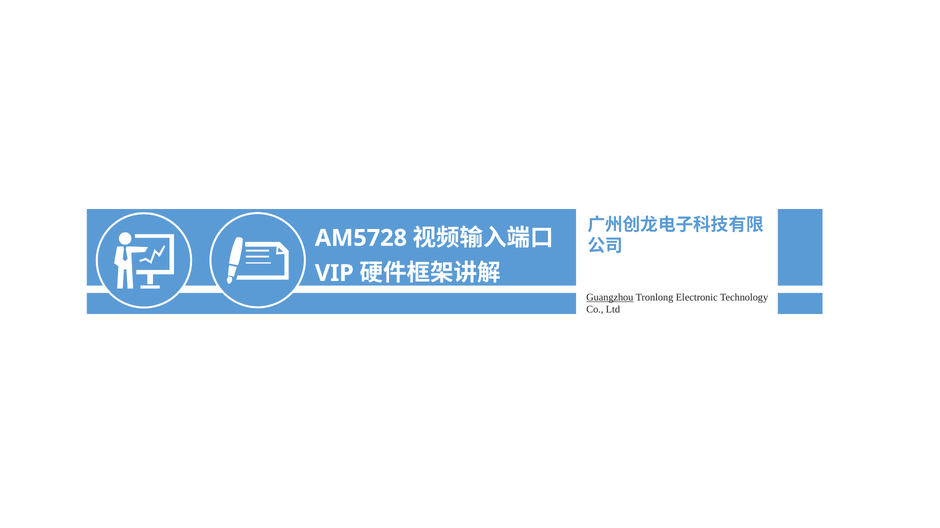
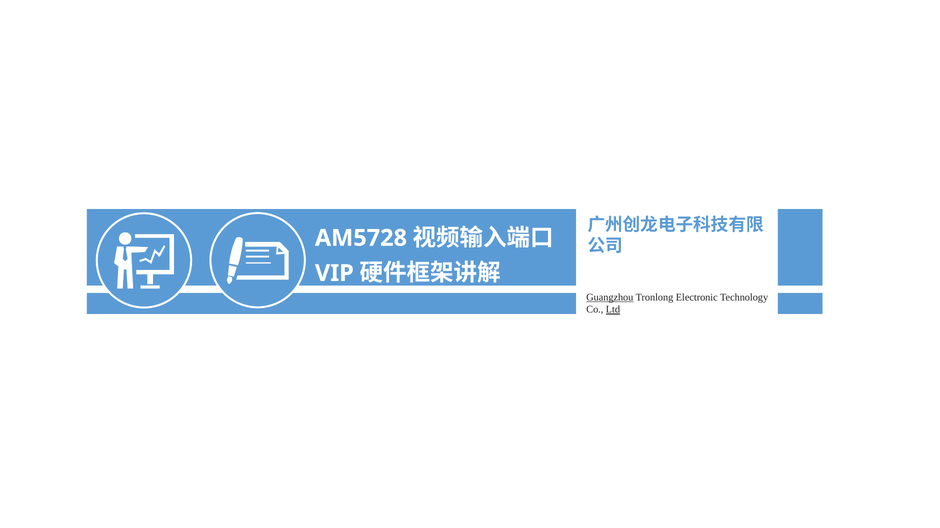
Ltd underline: none -> present
